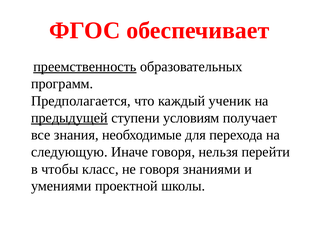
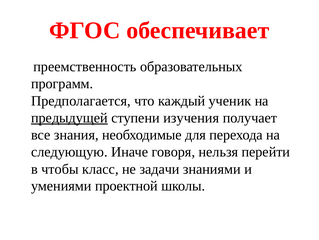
преемственность underline: present -> none
условиям: условиям -> изучения
не говоря: говоря -> задачи
